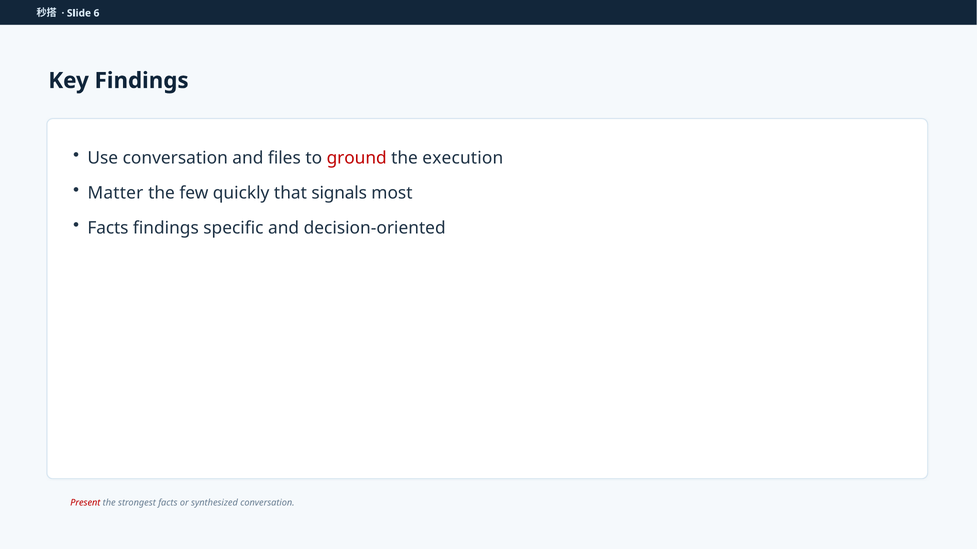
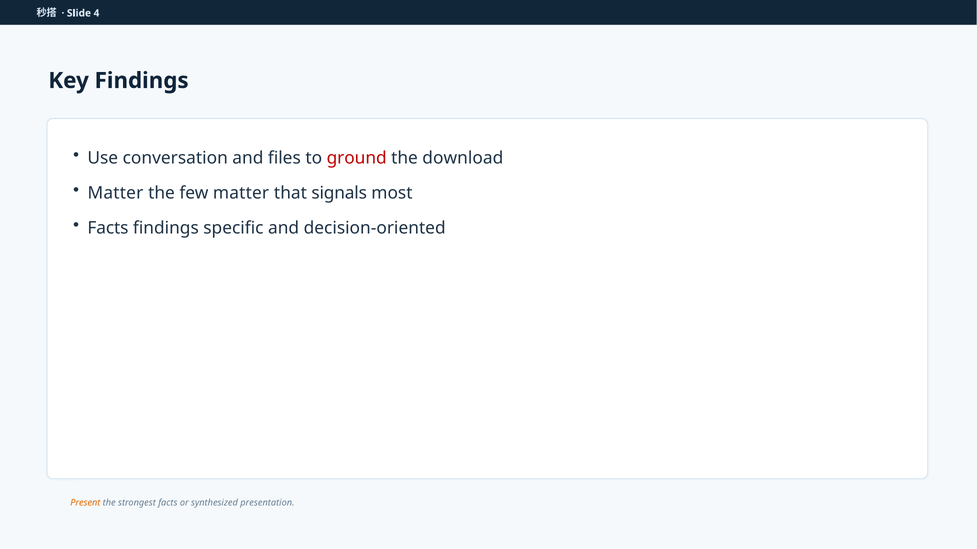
6: 6 -> 4
execution: execution -> download
few quickly: quickly -> matter
Present colour: red -> orange
synthesized conversation: conversation -> presentation
